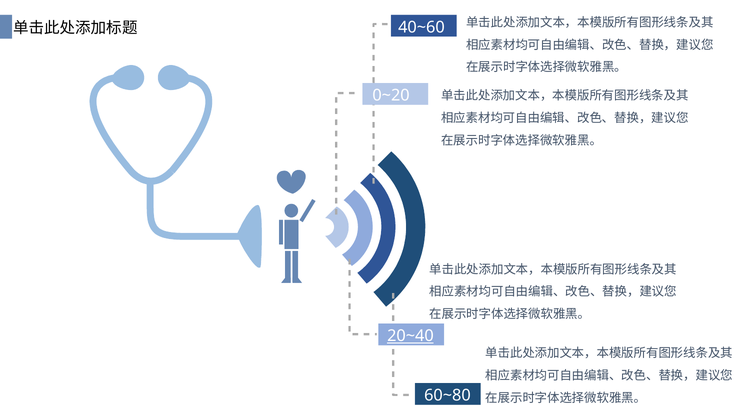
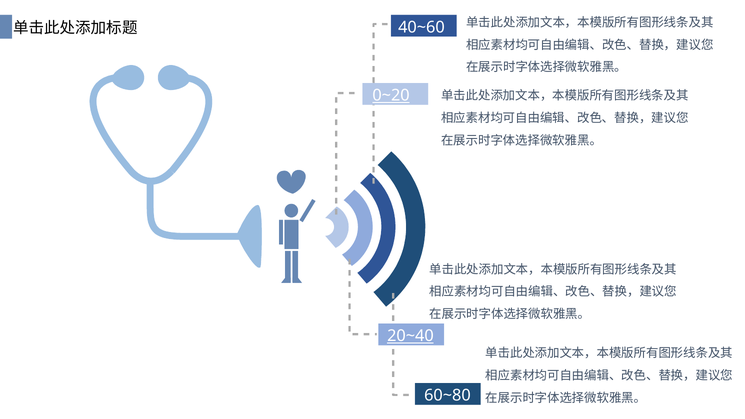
0~20 underline: none -> present
